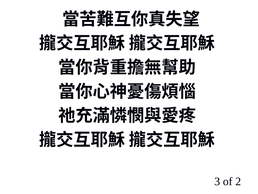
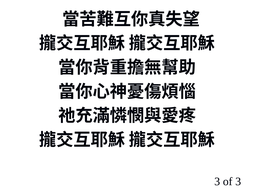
of 2: 2 -> 3
